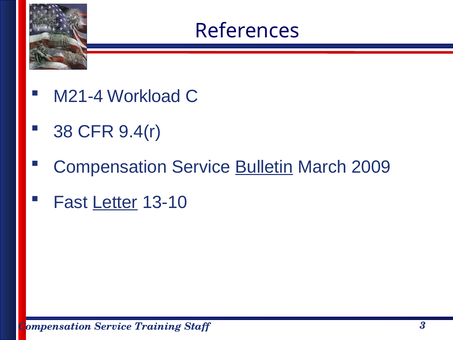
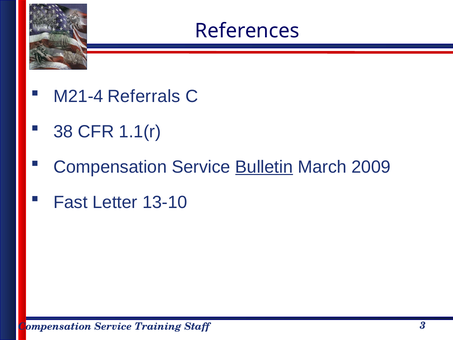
Workload: Workload -> Referrals
9.4(r: 9.4(r -> 1.1(r
Letter underline: present -> none
